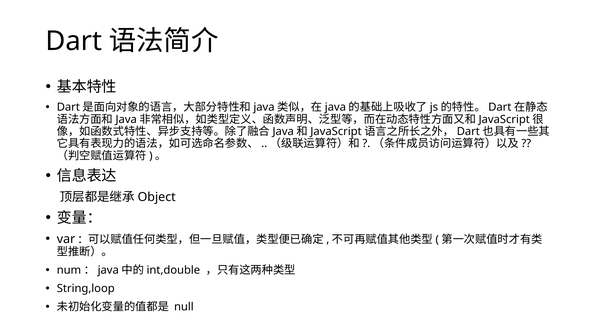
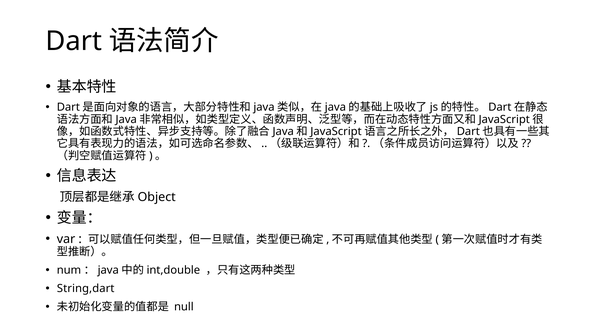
String,loop: String,loop -> String,dart
